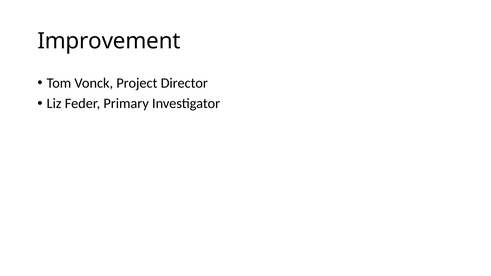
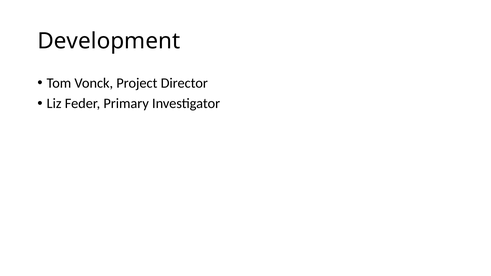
Improvement: Improvement -> Development
